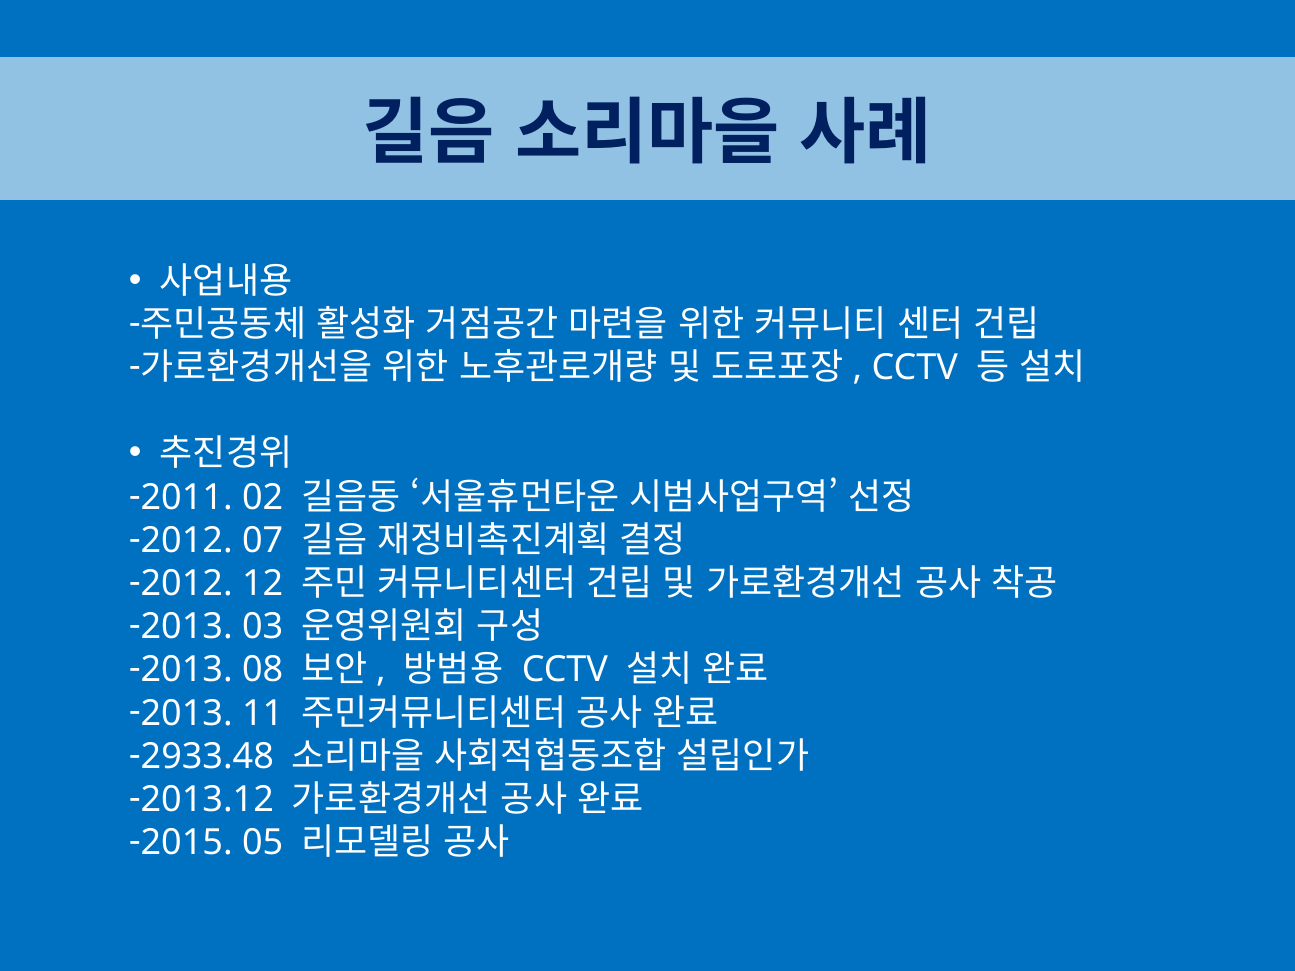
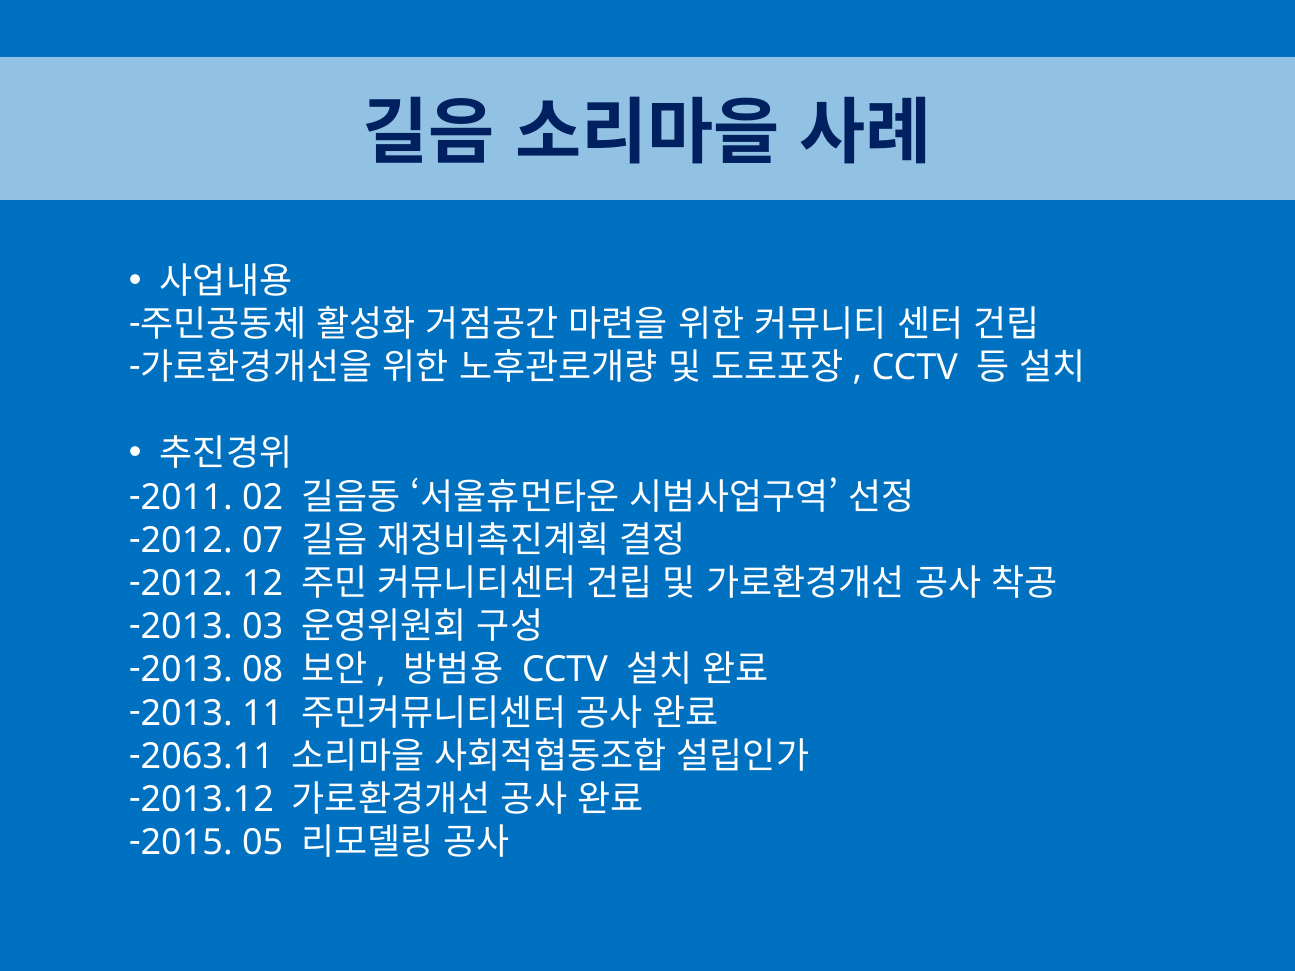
2933.48: 2933.48 -> 2063.11
